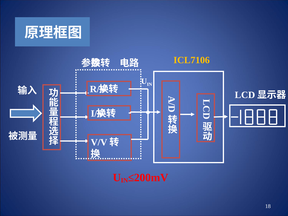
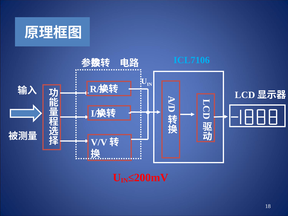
ICL7106 colour: yellow -> light blue
